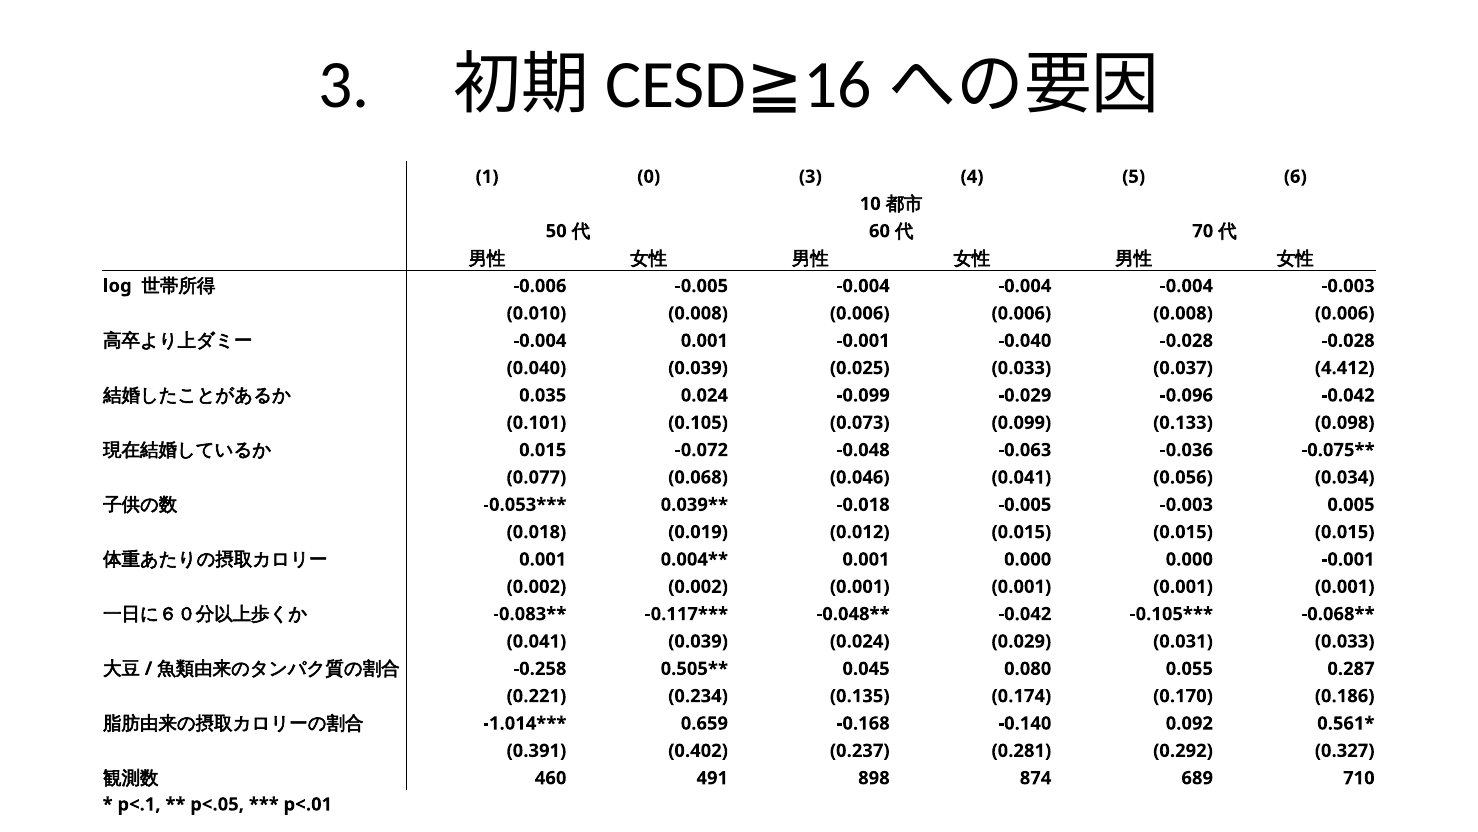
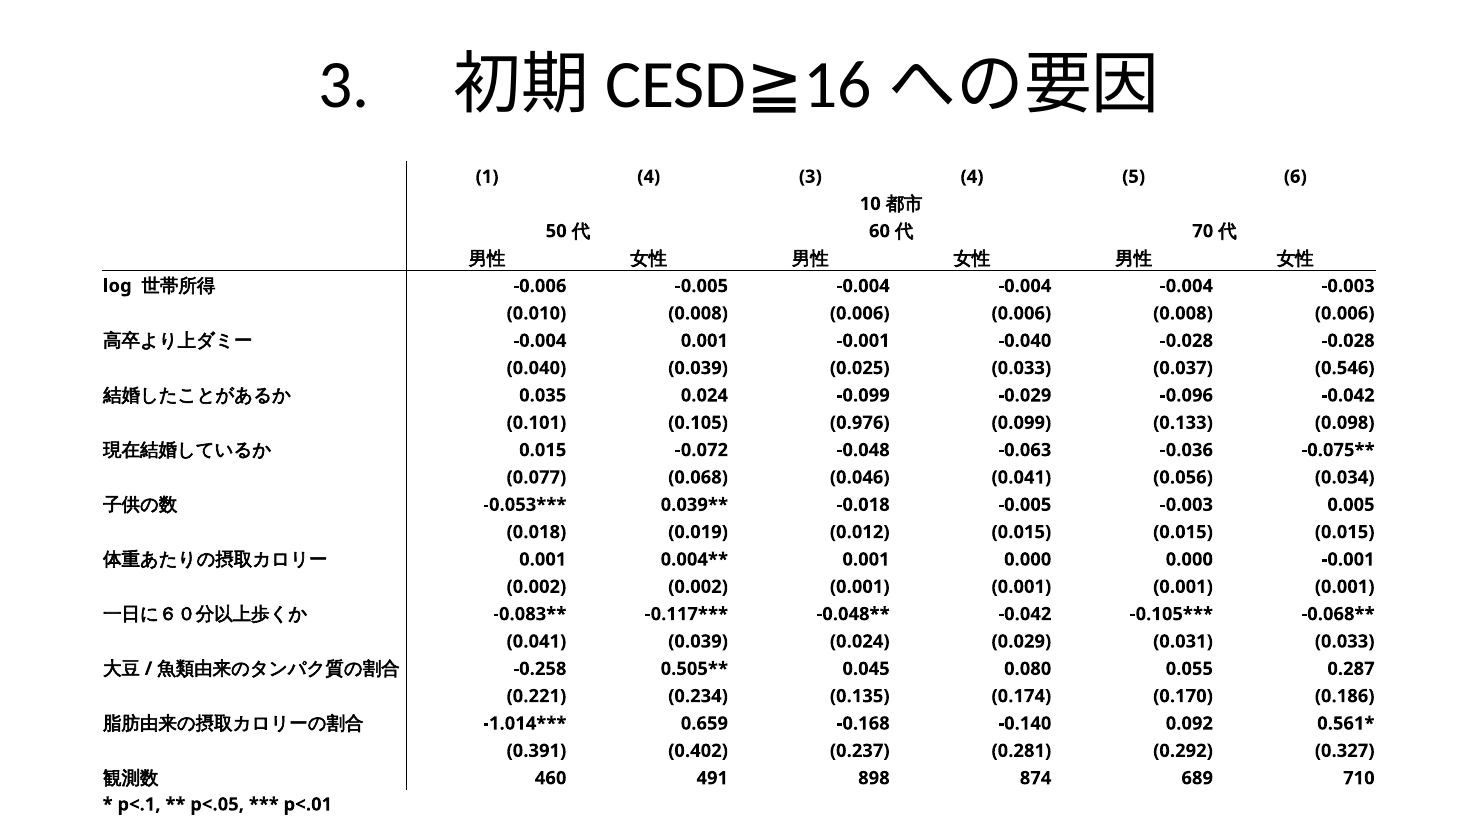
1 0: 0 -> 4
4.412: 4.412 -> 0.546
0.073: 0.073 -> 0.976
